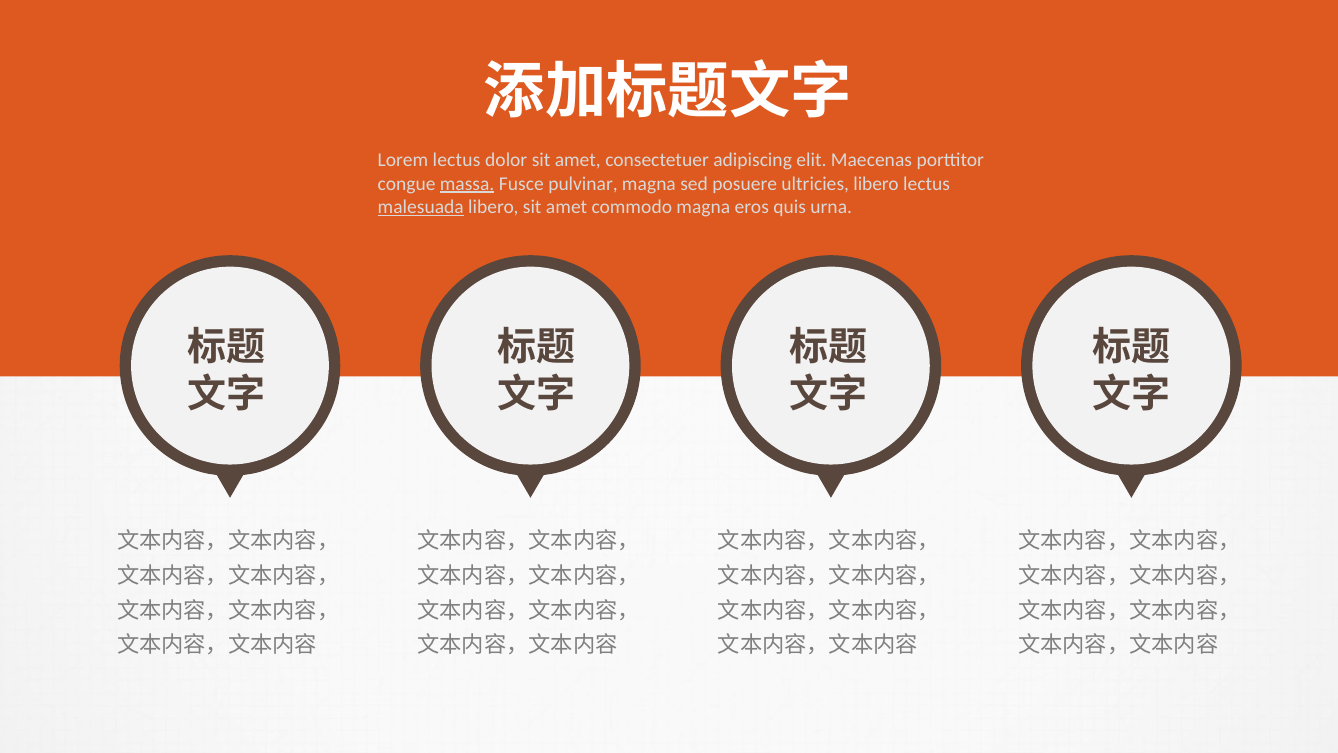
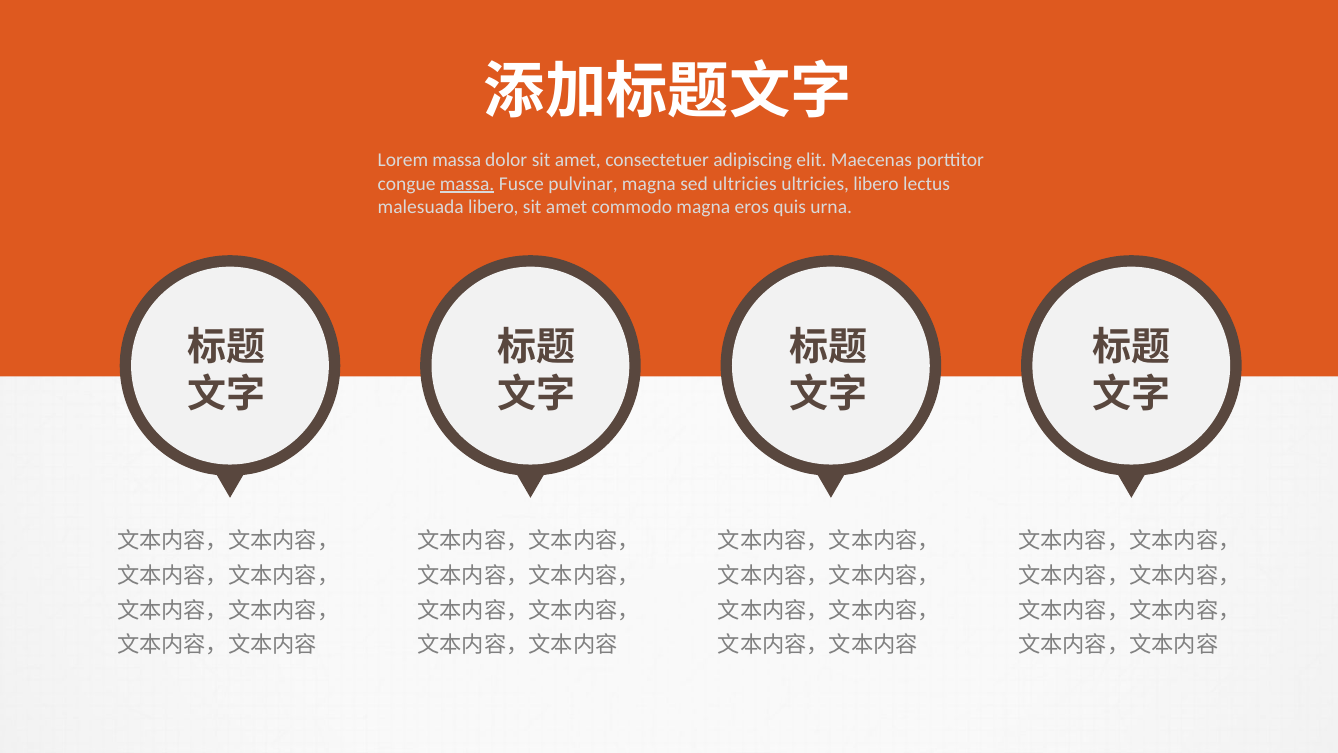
Lorem lectus: lectus -> massa
sed posuere: posuere -> ultricies
malesuada underline: present -> none
